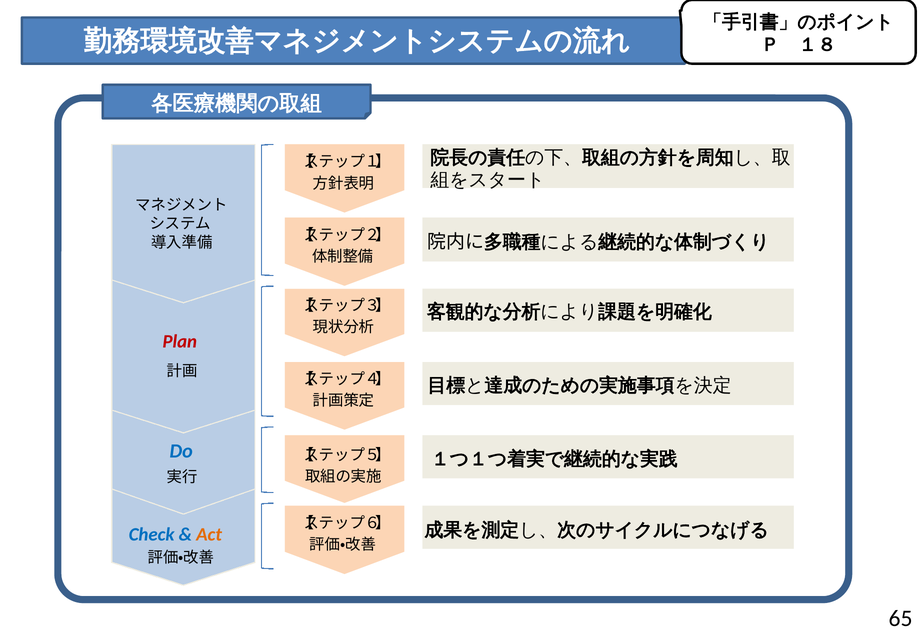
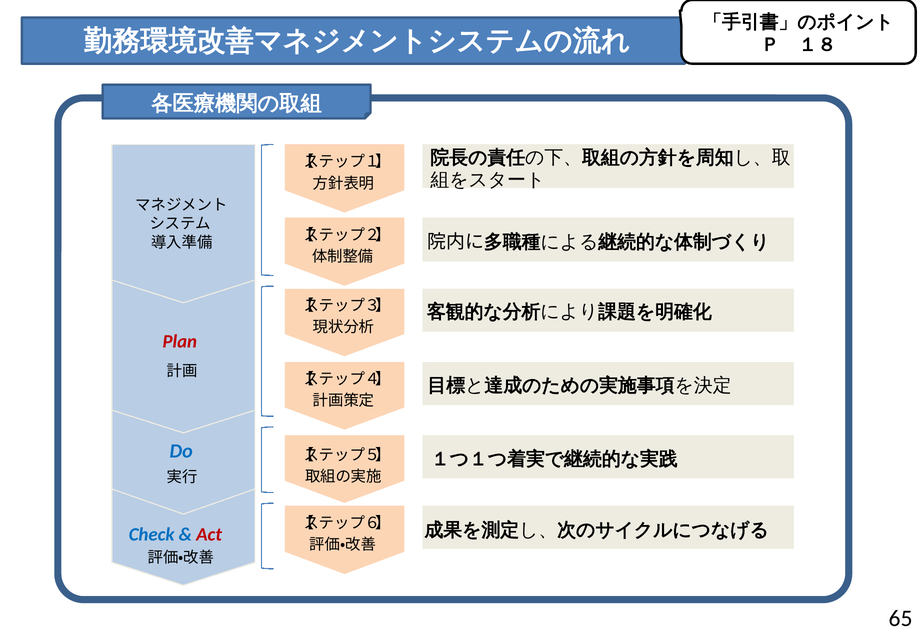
Act colour: orange -> red
